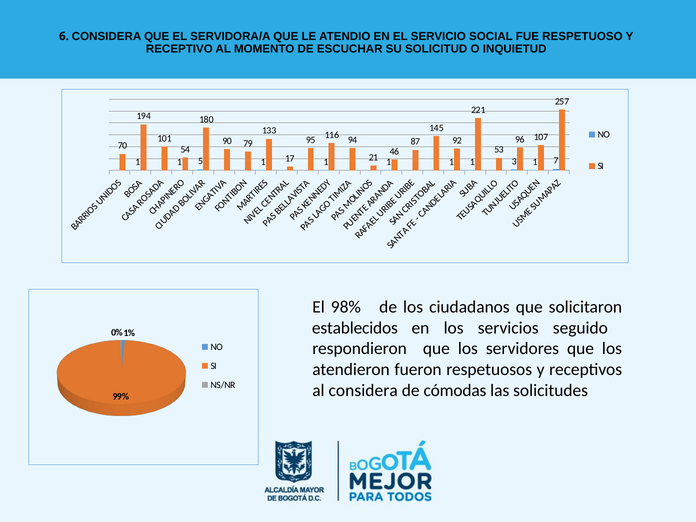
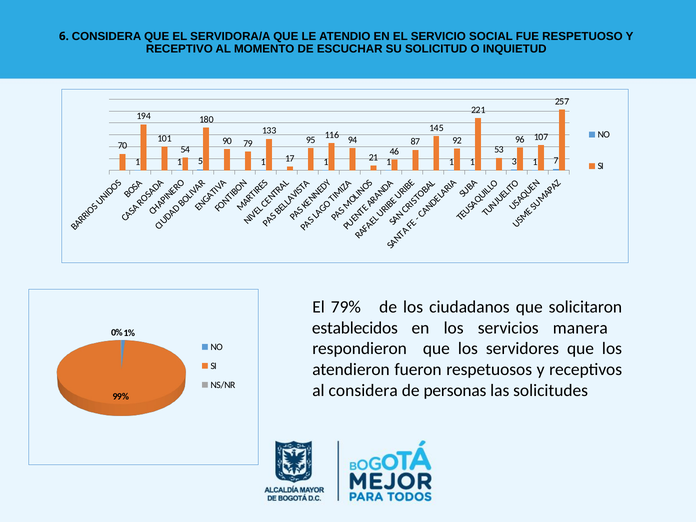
98%: 98% -> 79%
seguido: seguido -> manera
cómodas: cómodas -> personas
